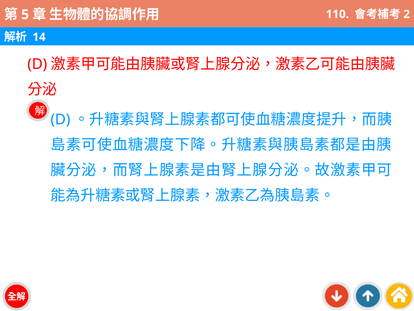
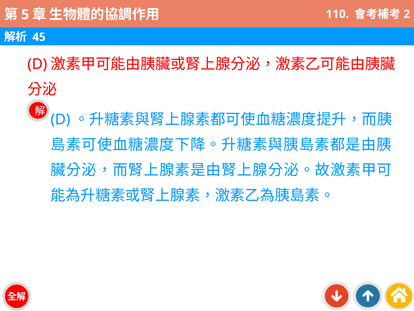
14: 14 -> 45
